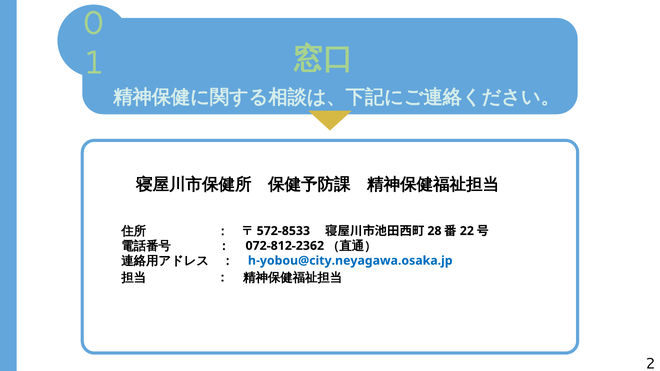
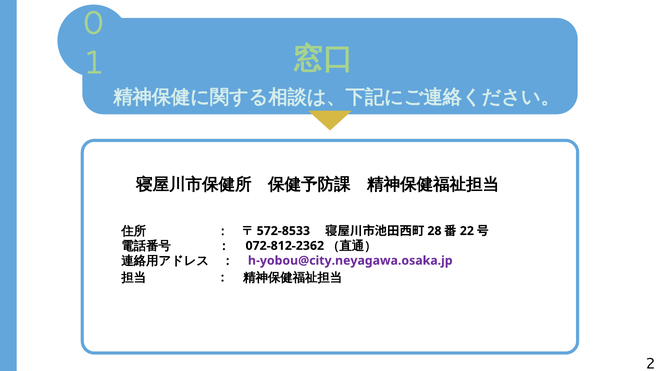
h-yobou@city.neyagawa.osaka.jp colour: blue -> purple
